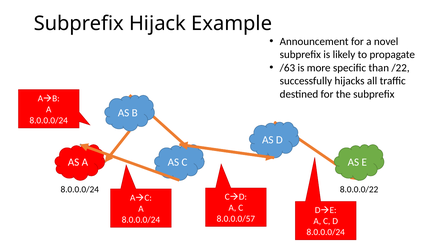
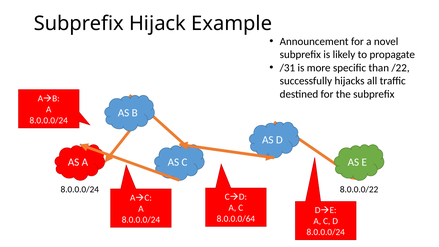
/63: /63 -> /31
8.0.0.0/57: 8.0.0.0/57 -> 8.0.0.0/64
